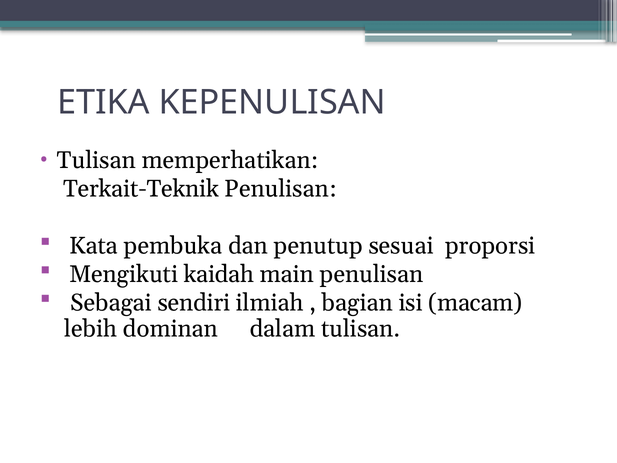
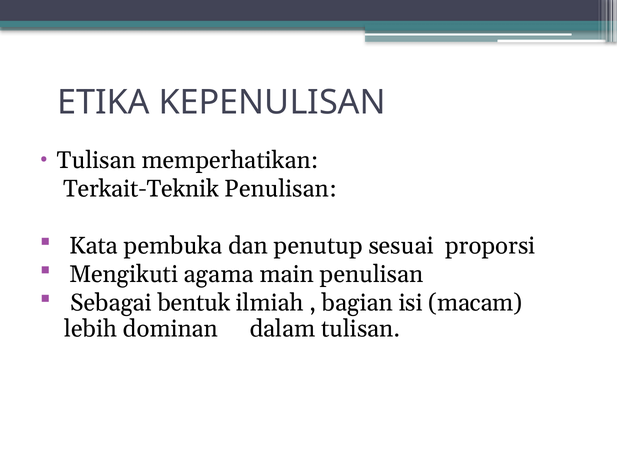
kaidah: kaidah -> agama
sendiri: sendiri -> bentuk
